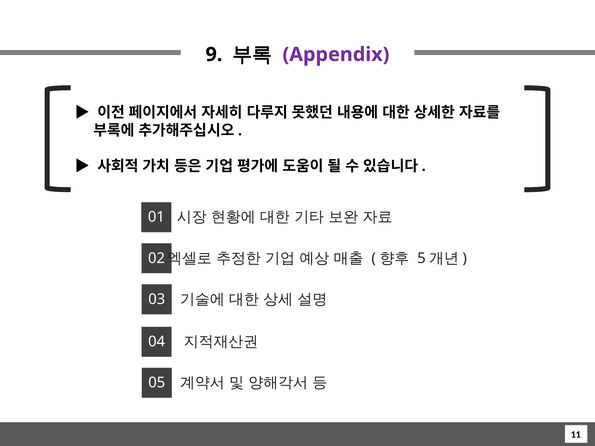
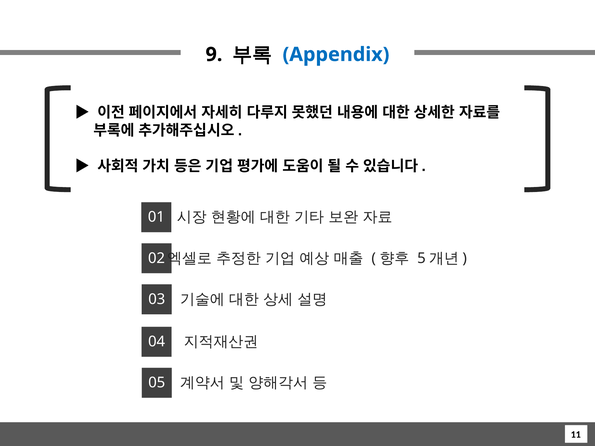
Appendix colour: purple -> blue
